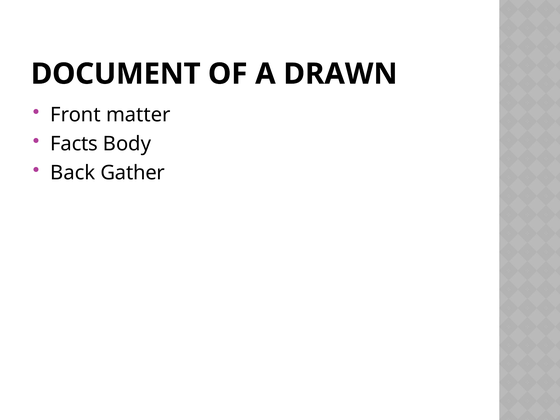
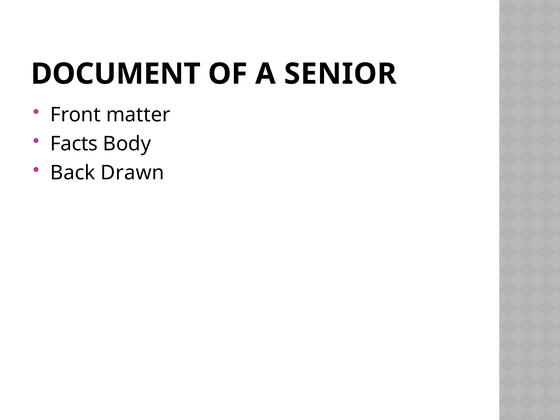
DRAWN: DRAWN -> SENIOR
Gather: Gather -> Drawn
